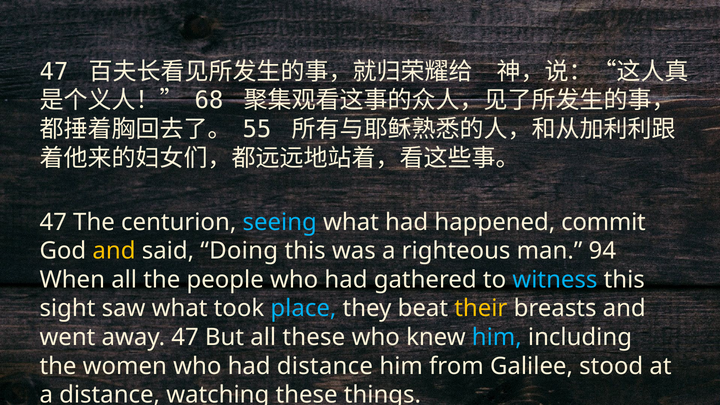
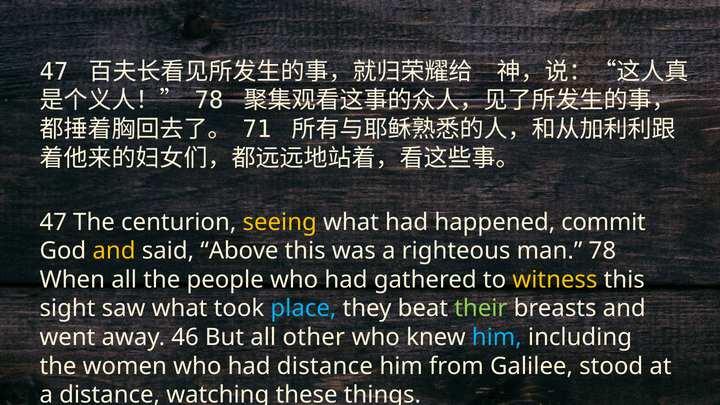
68 at (209, 101): 68 -> 78
55: 55 -> 71
seeing colour: light blue -> yellow
Doing: Doing -> Above
man 94: 94 -> 78
witness colour: light blue -> yellow
their colour: yellow -> light green
away 47: 47 -> 46
all these: these -> other
